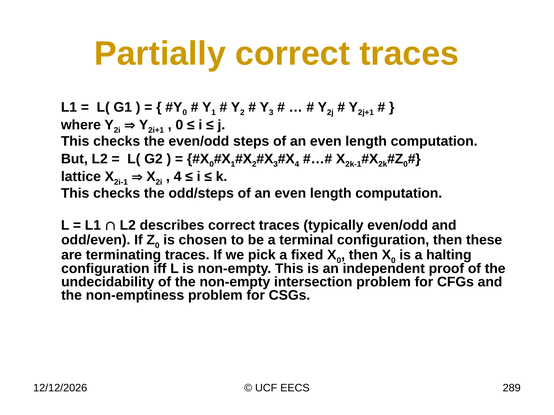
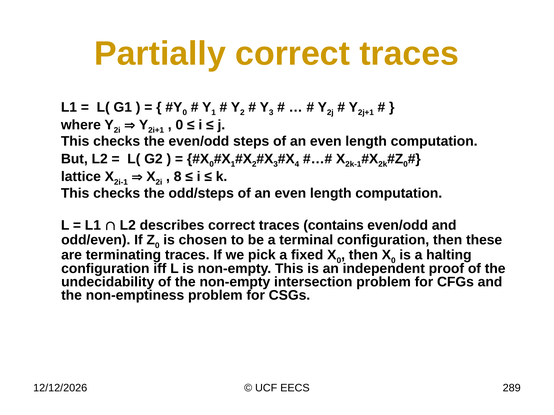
4 at (178, 177): 4 -> 8
typically: typically -> contains
